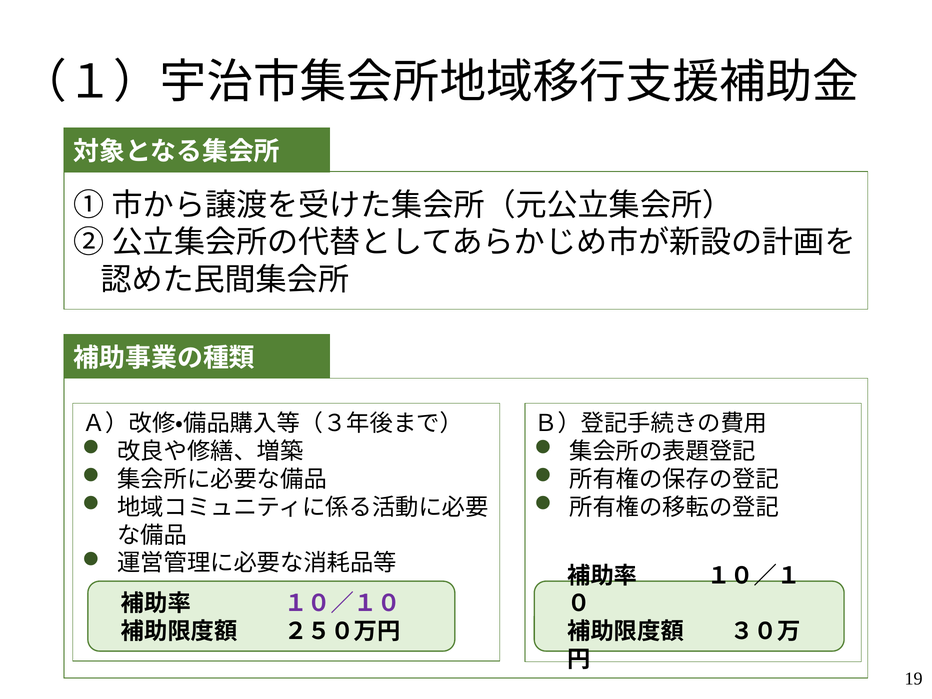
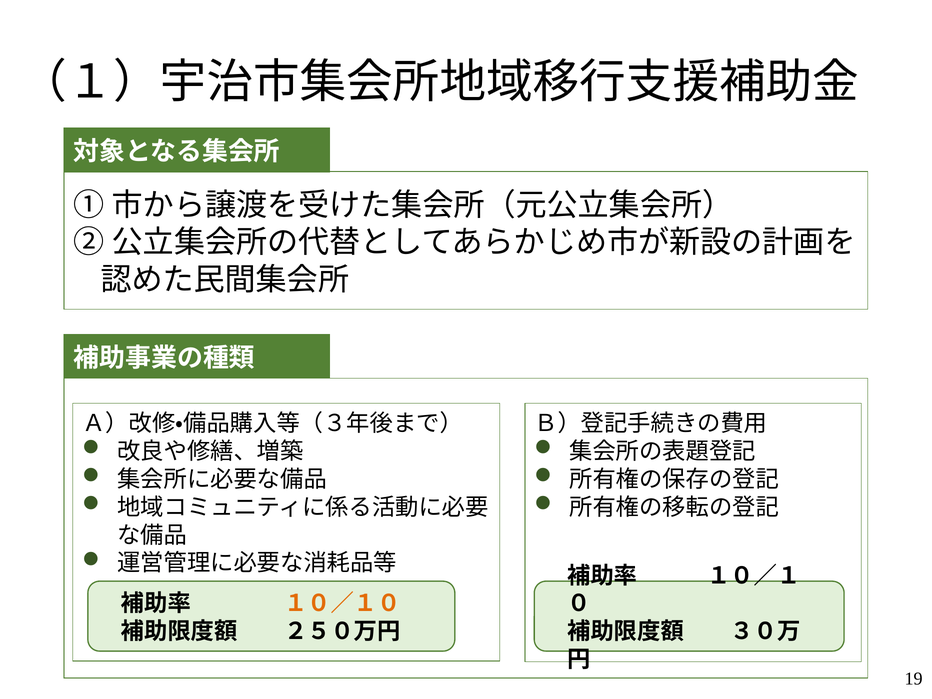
１０／１０ colour: purple -> orange
